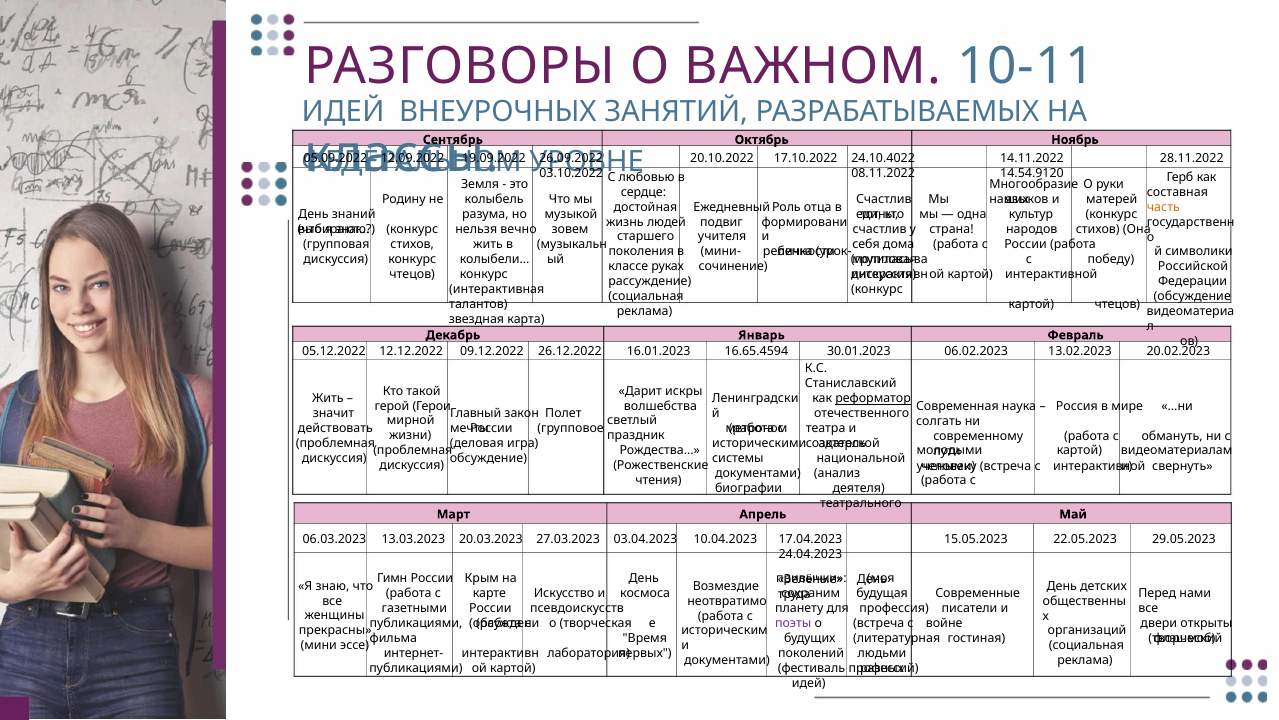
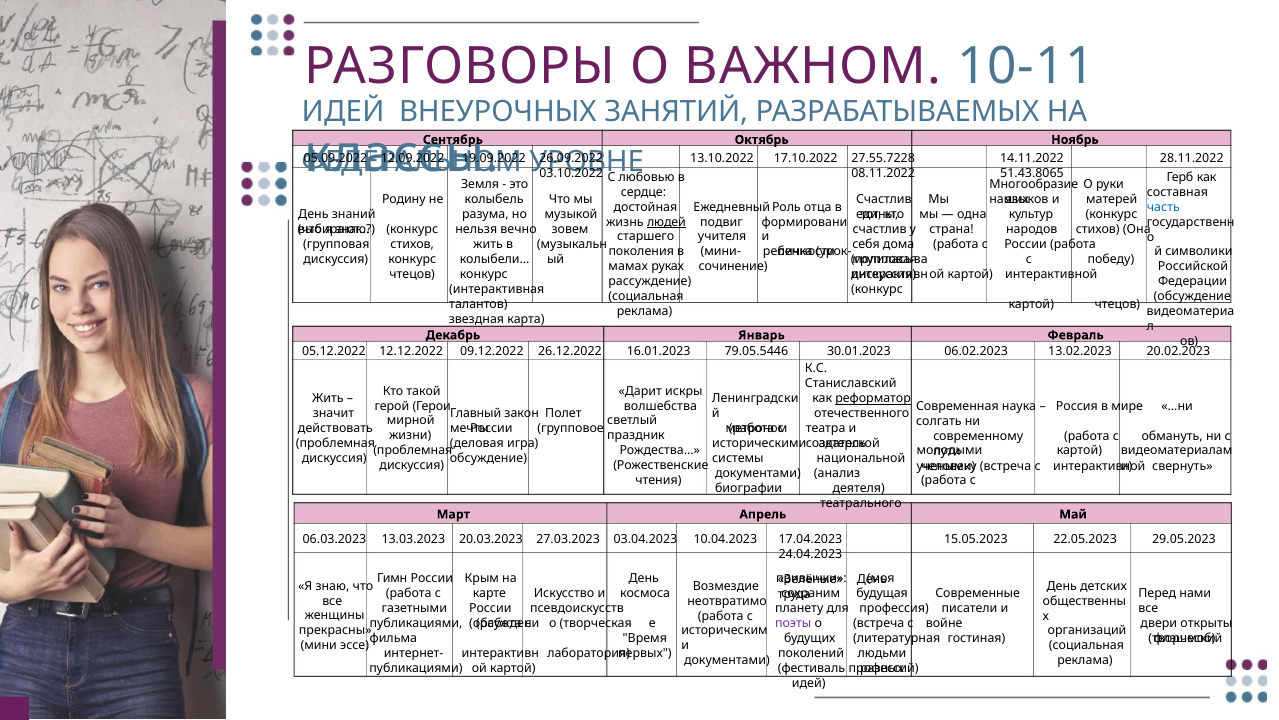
20.10.2022: 20.10.2022 -> 13.10.2022
24.10.4022: 24.10.4022 -> 27.55.7228
14.54.9120: 14.54.9120 -> 51.43.8065
часть colour: orange -> blue
людей underline: none -> present
классе: классе -> мамах
16.65.4594: 16.65.4594 -> 79.05.5446
